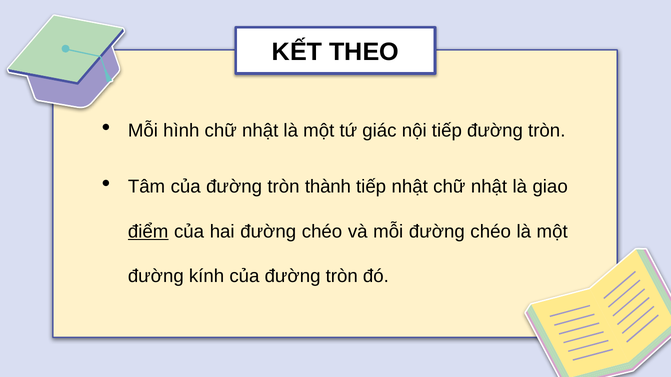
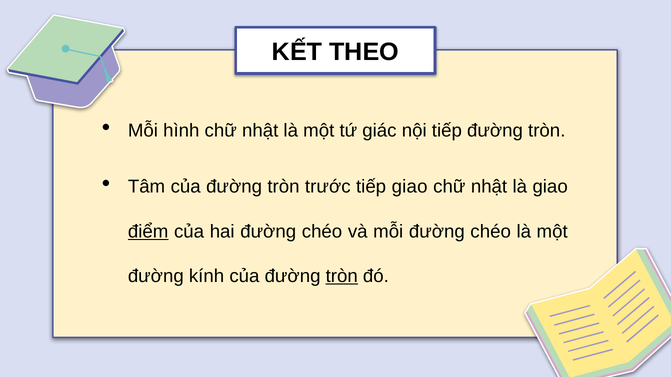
thành: thành -> trước
tiếp nhật: nhật -> giao
tròn at (342, 276) underline: none -> present
